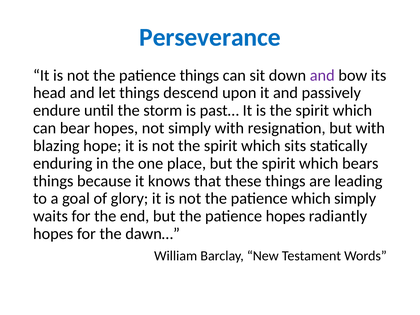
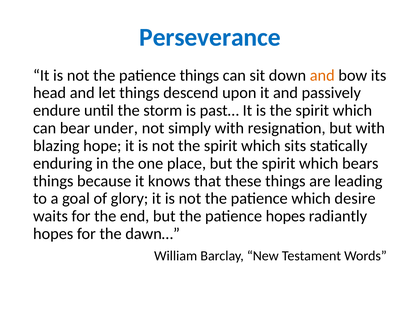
and at (322, 75) colour: purple -> orange
bear hopes: hopes -> under
which simply: simply -> desire
